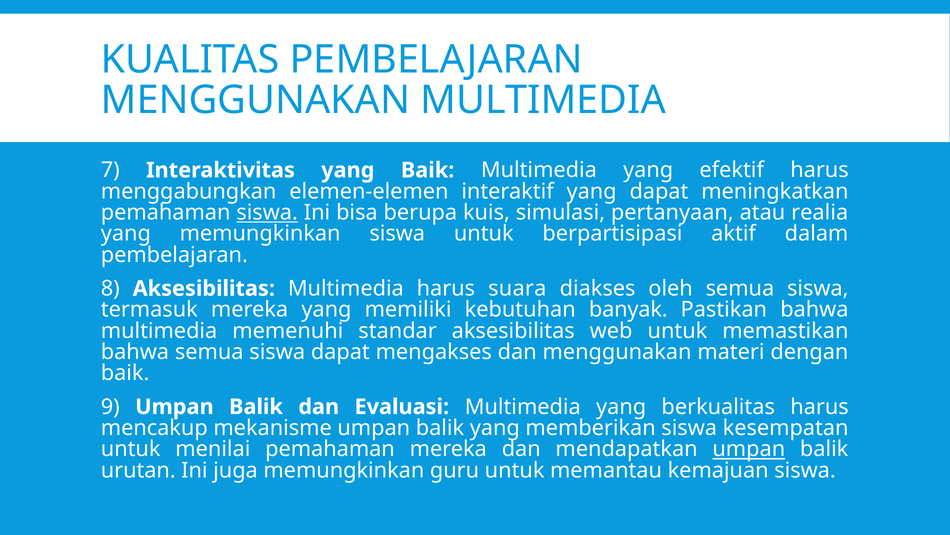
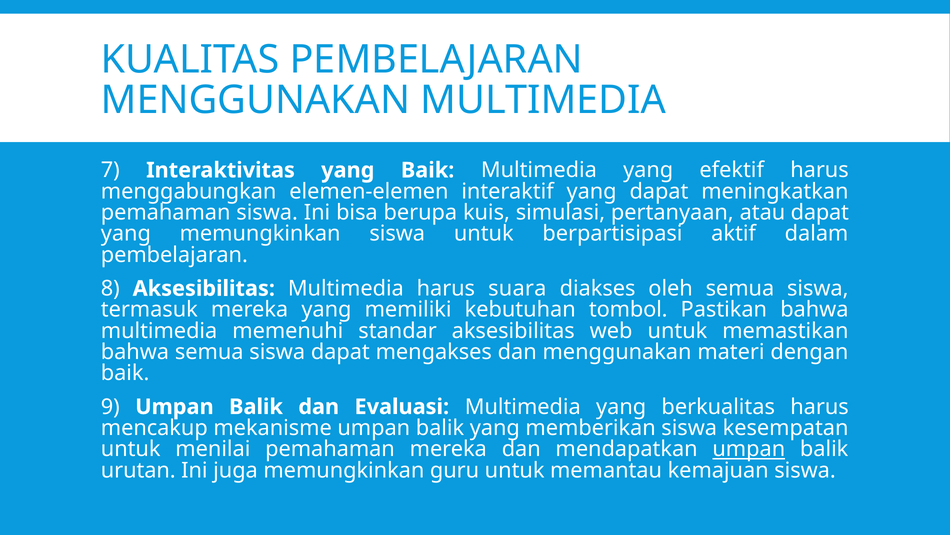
siswa at (267, 212) underline: present -> none
atau realia: realia -> dapat
banyak: banyak -> tombol
